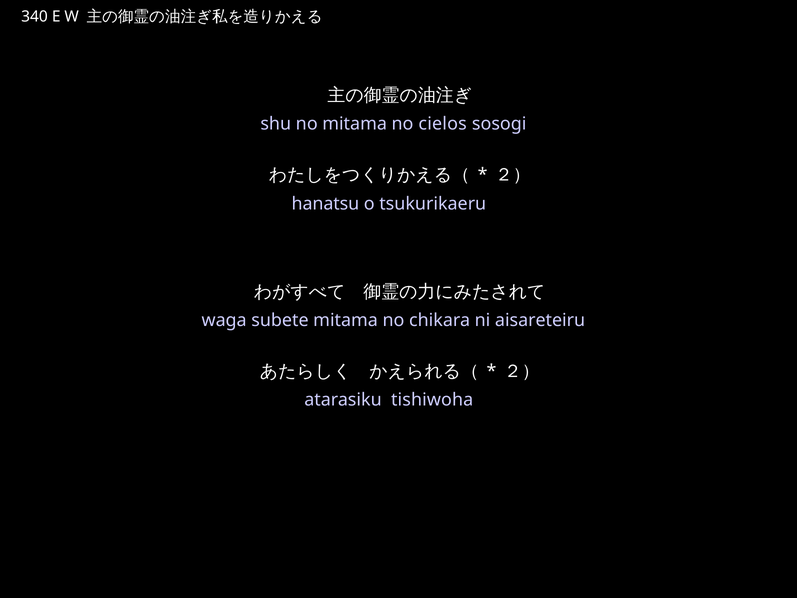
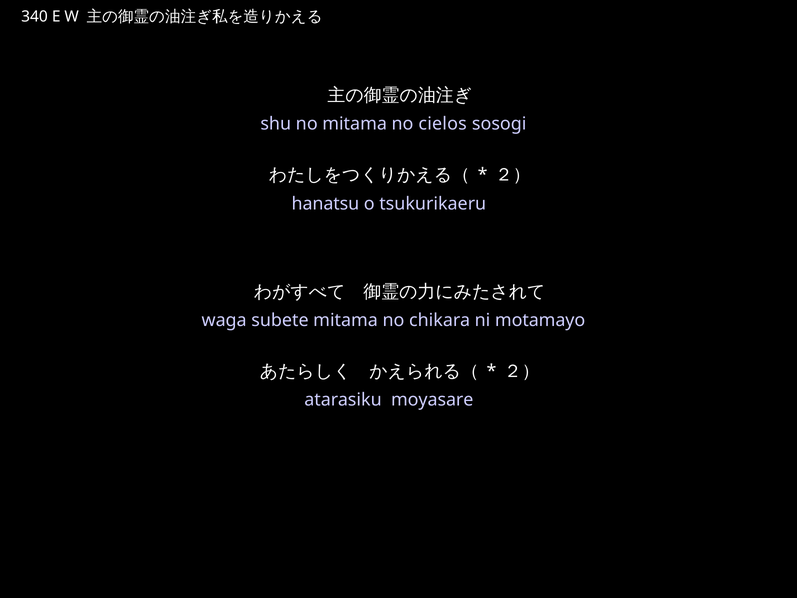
aisareteiru: aisareteiru -> motamayo
tishiwoha: tishiwoha -> moyasare
